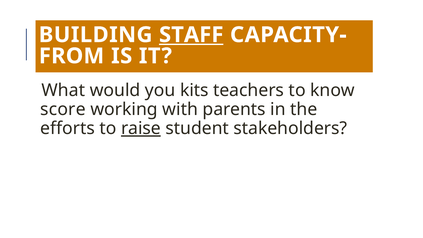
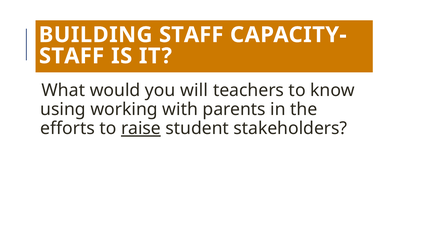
STAFF at (191, 35) underline: present -> none
FROM at (72, 56): FROM -> STAFF
kits: kits -> will
score: score -> using
